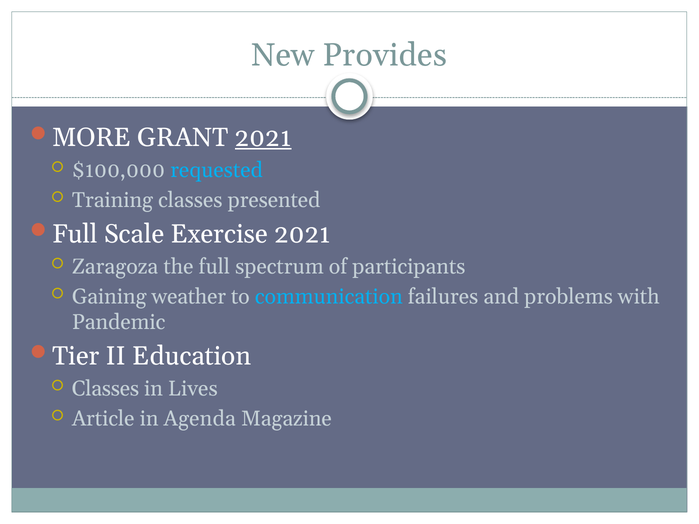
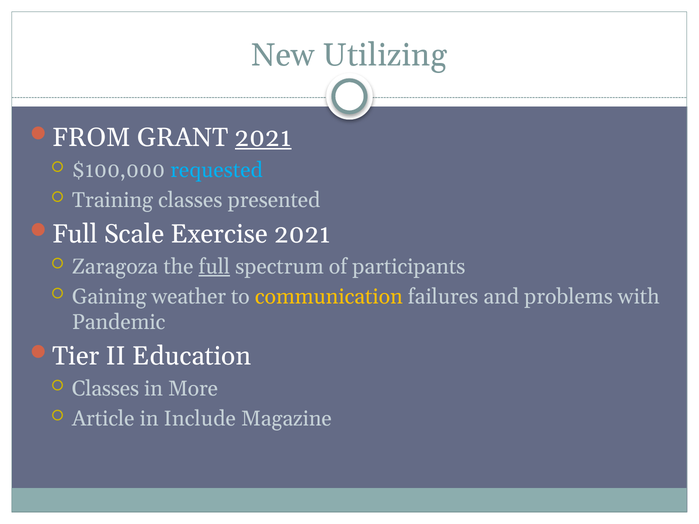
Provides: Provides -> Utilizing
MORE: MORE -> FROM
full at (214, 267) underline: none -> present
communication colour: light blue -> yellow
Lives: Lives -> More
Agenda: Agenda -> Include
